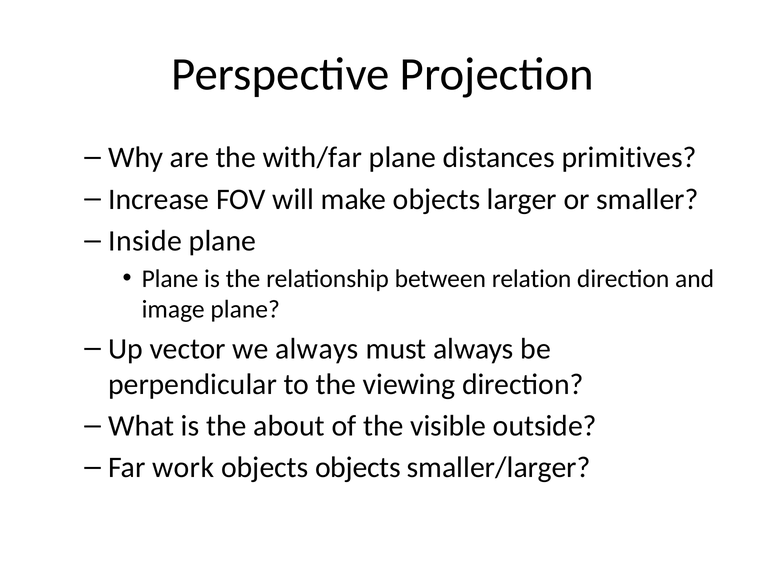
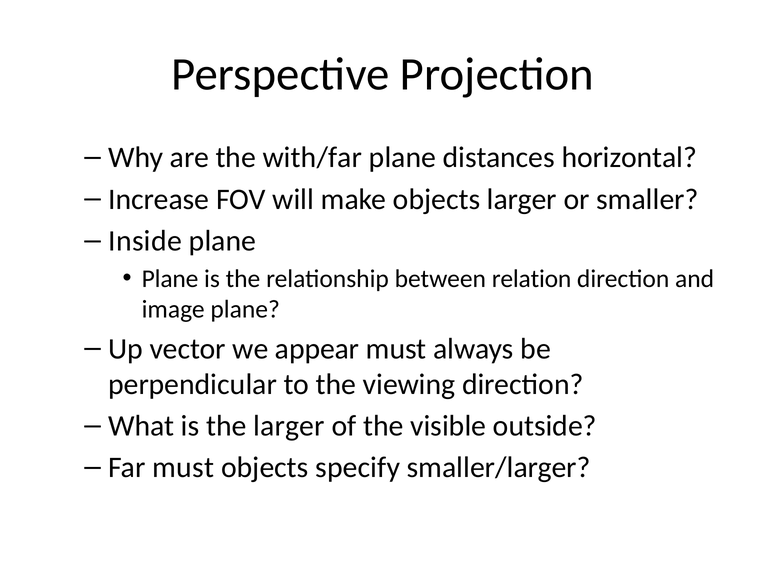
primitives: primitives -> horizontal
we always: always -> appear
the about: about -> larger
Far work: work -> must
objects objects: objects -> specify
